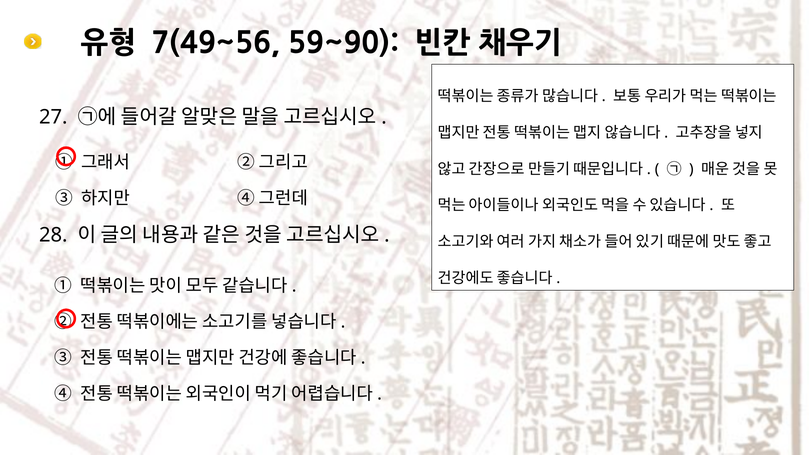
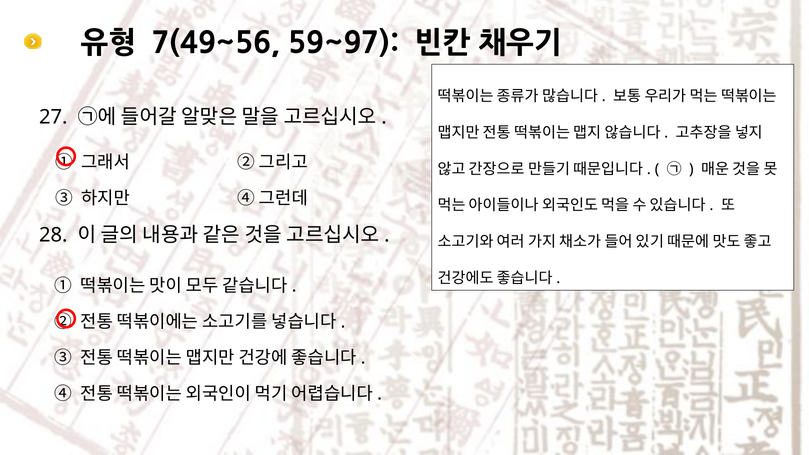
59~90: 59~90 -> 59~97
